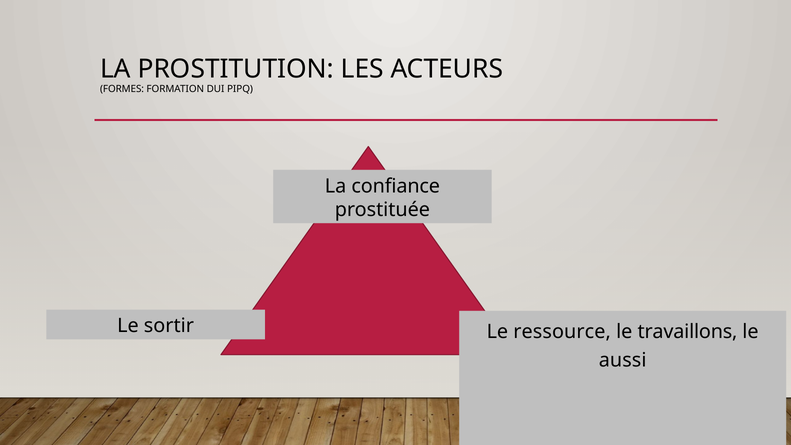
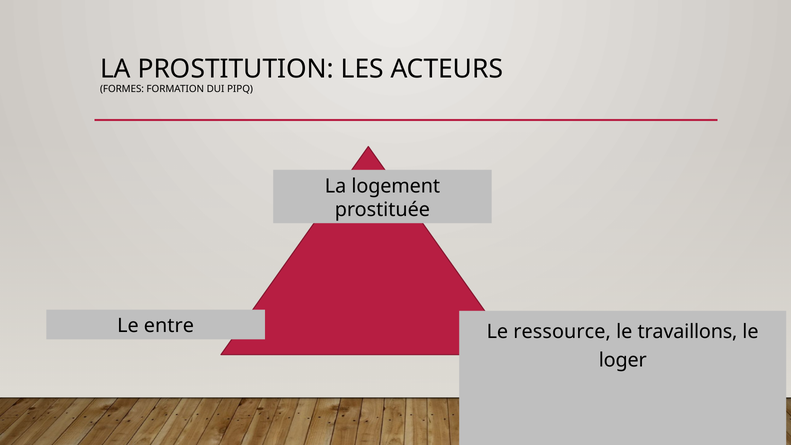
confiance: confiance -> logement
sortir: sortir -> entre
aussi: aussi -> loger
